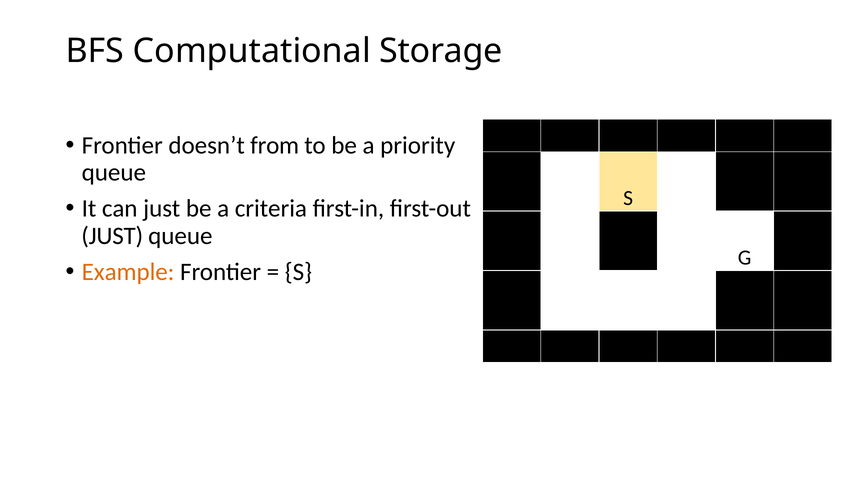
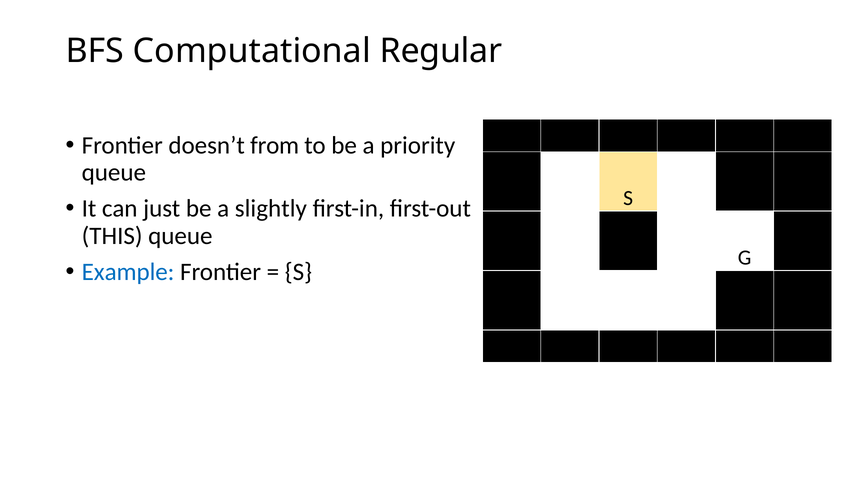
Storage: Storage -> Regular
criteria: criteria -> slightly
JUST at (112, 236): JUST -> THIS
Example colour: orange -> blue
